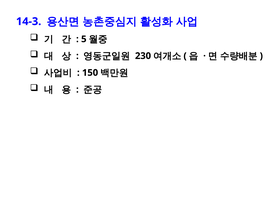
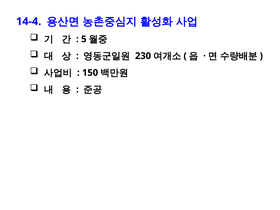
14-3: 14-3 -> 14-4
